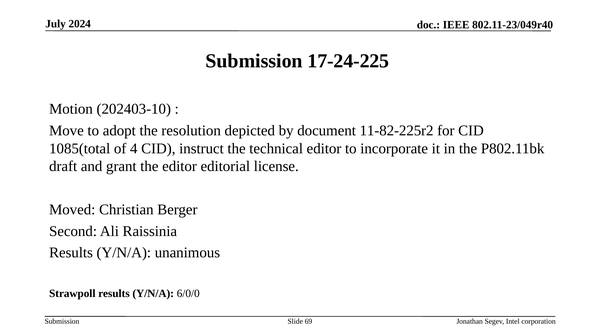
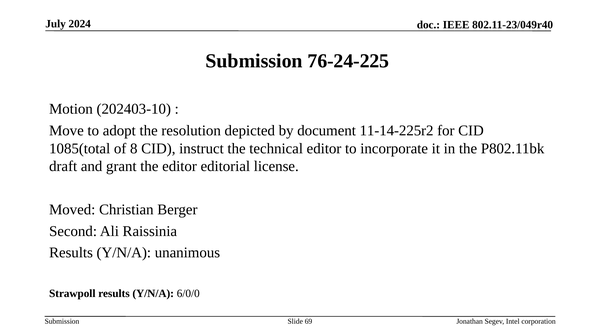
17-24-225: 17-24-225 -> 76-24-225
11-82-225r2: 11-82-225r2 -> 11-14-225r2
4: 4 -> 8
